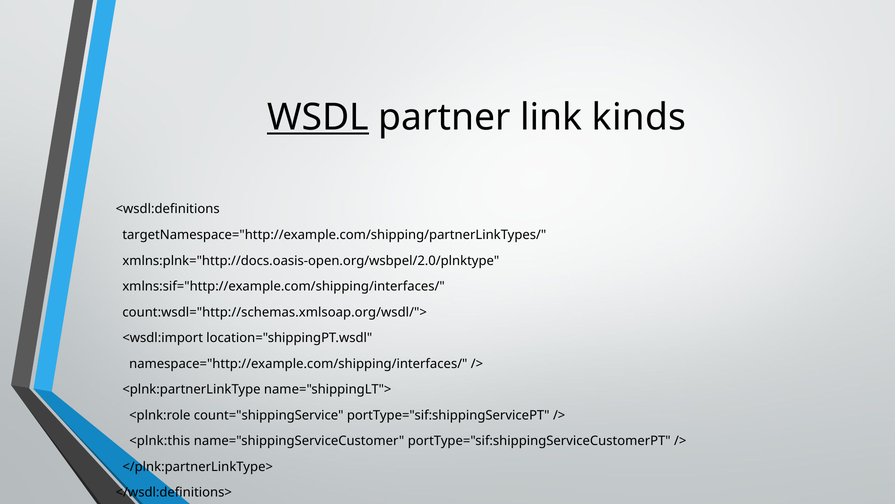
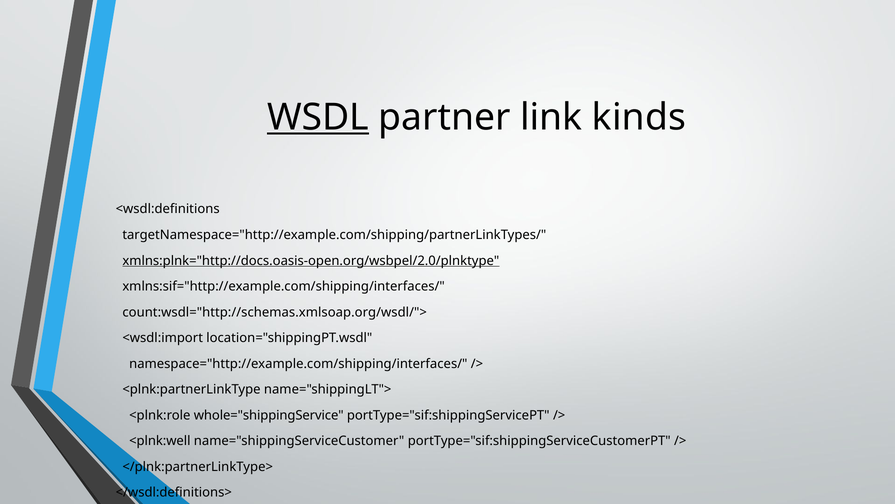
xmlns:plnk="http://docs.oasis-open.org/wsbpel/2.0/plnktype underline: none -> present
count="shippingService: count="shippingService -> whole="shippingService
<plnk:this: <plnk:this -> <plnk:well
